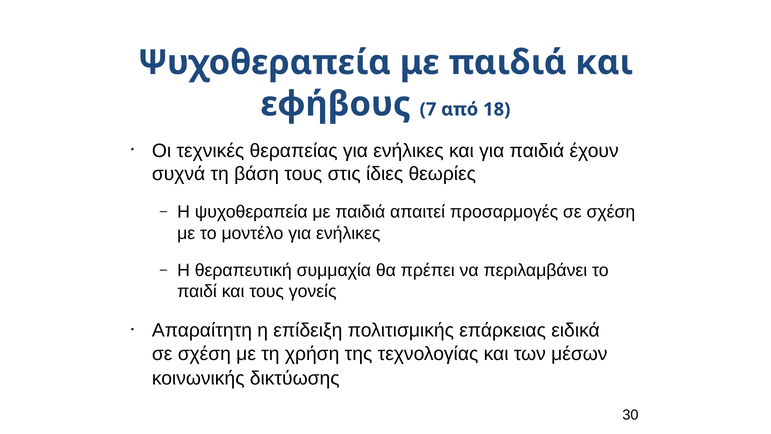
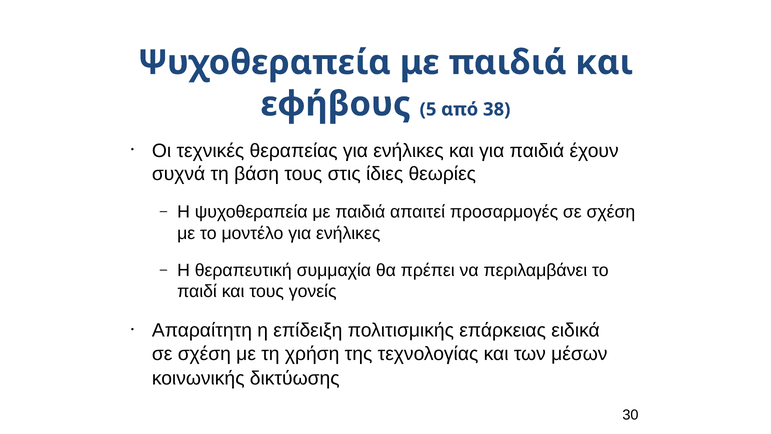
7: 7 -> 5
18: 18 -> 38
